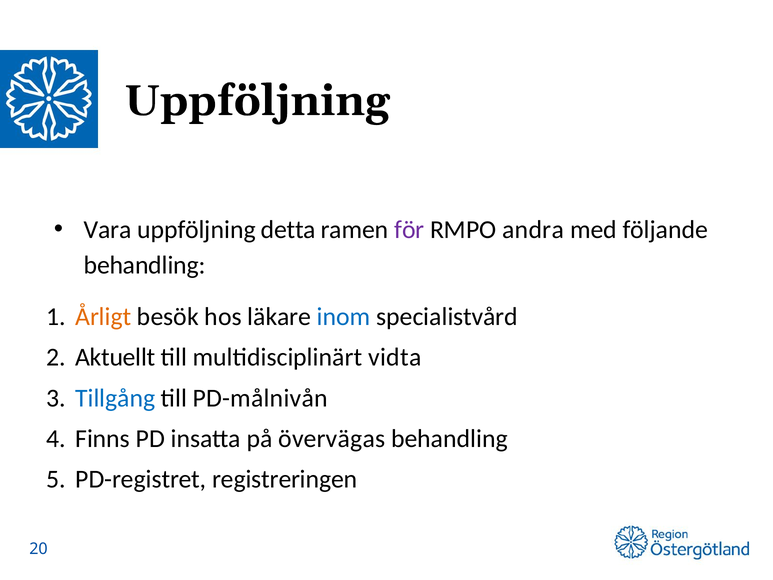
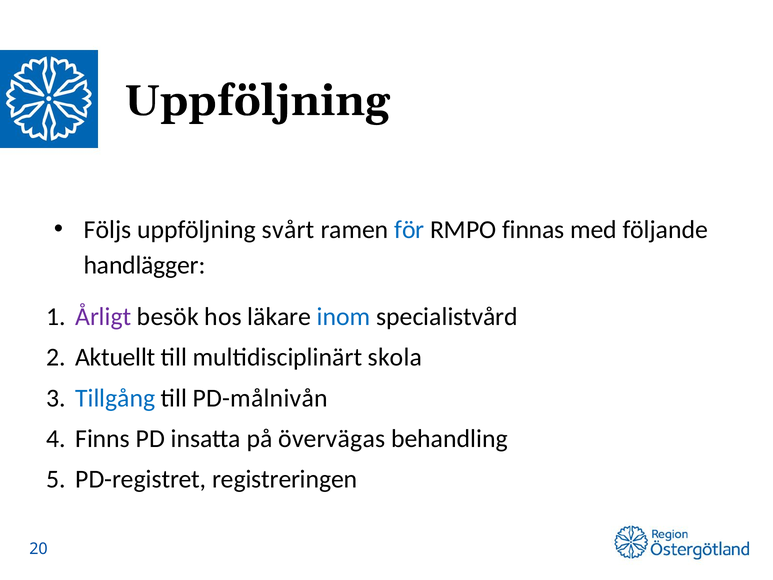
Vara: Vara -> Följs
detta: detta -> svårt
för colour: purple -> blue
andra: andra -> finnas
behandling at (145, 265): behandling -> handlägger
Årligt colour: orange -> purple
vidta: vidta -> skola
